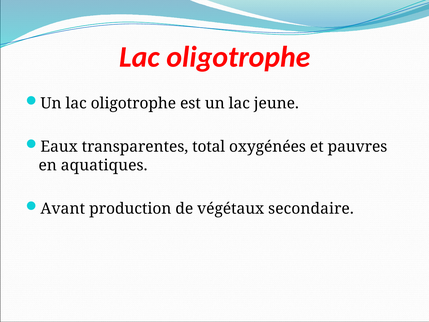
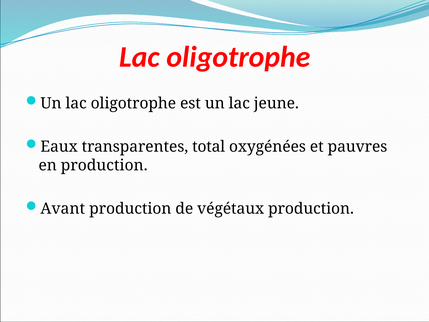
en aquatiques: aquatiques -> production
végétaux secondaire: secondaire -> production
